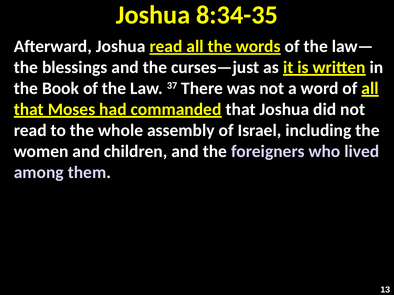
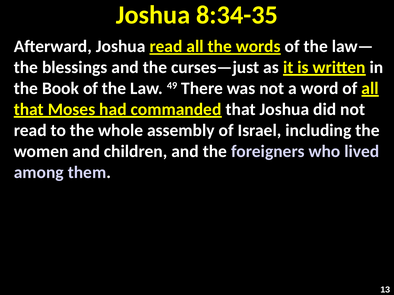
37: 37 -> 49
